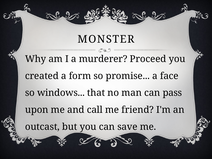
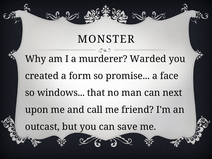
Proceed: Proceed -> Warded
pass: pass -> next
